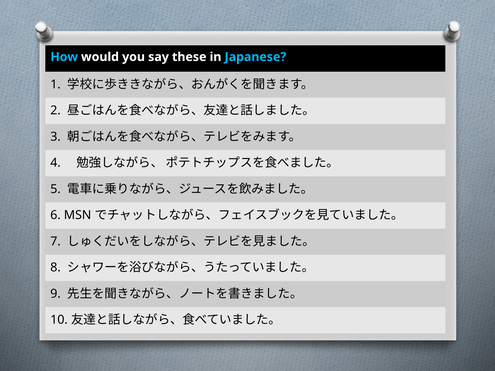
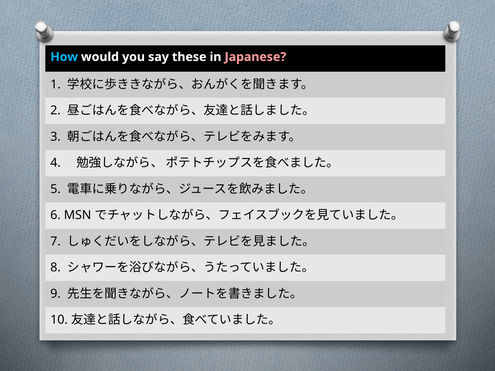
Japanese colour: light blue -> pink
